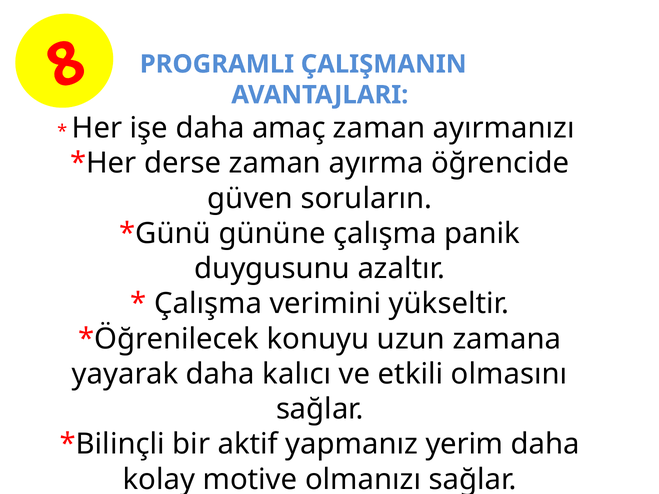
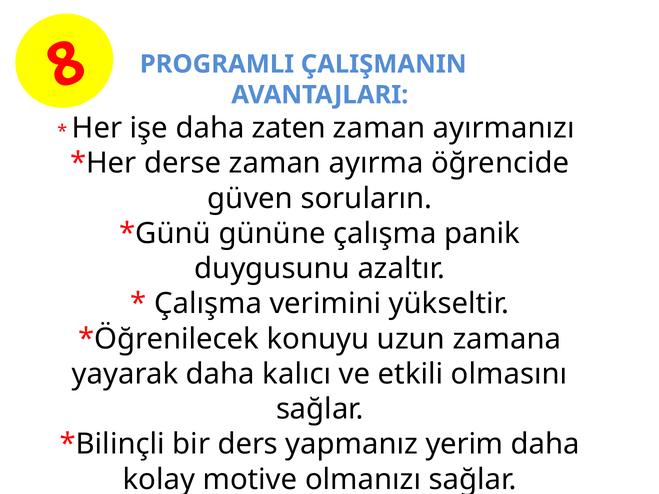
amaç: amaç -> zaten
aktif: aktif -> ders
